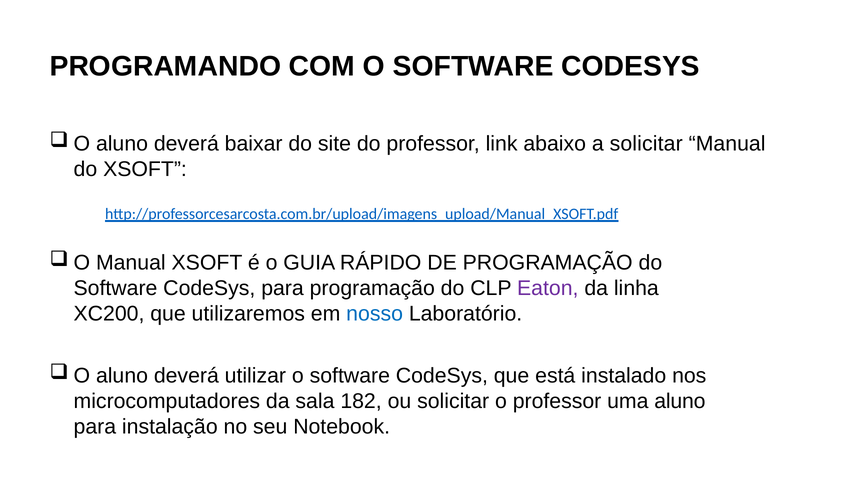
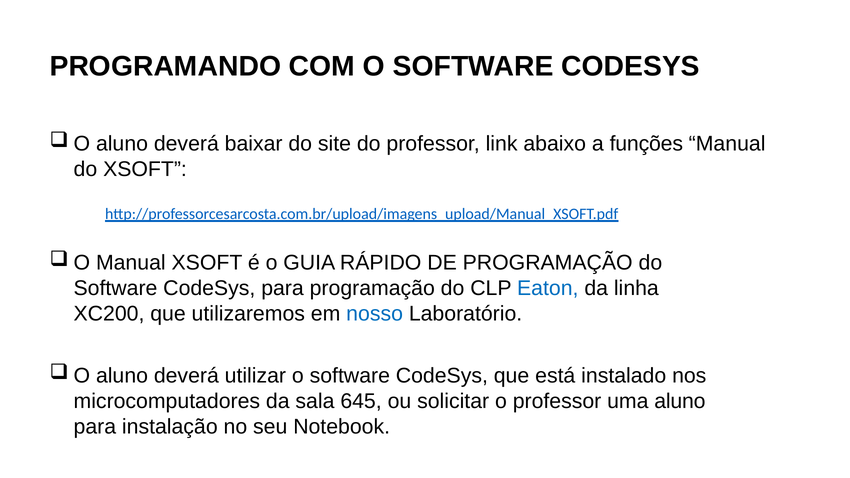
a solicitar: solicitar -> funções
Eaton colour: purple -> blue
182: 182 -> 645
